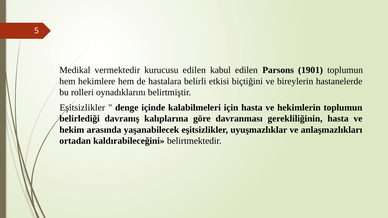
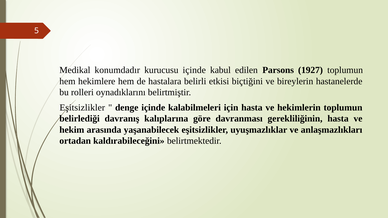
vermektedir: vermektedir -> konumdadır
kurucusu edilen: edilen -> içinde
1901: 1901 -> 1927
